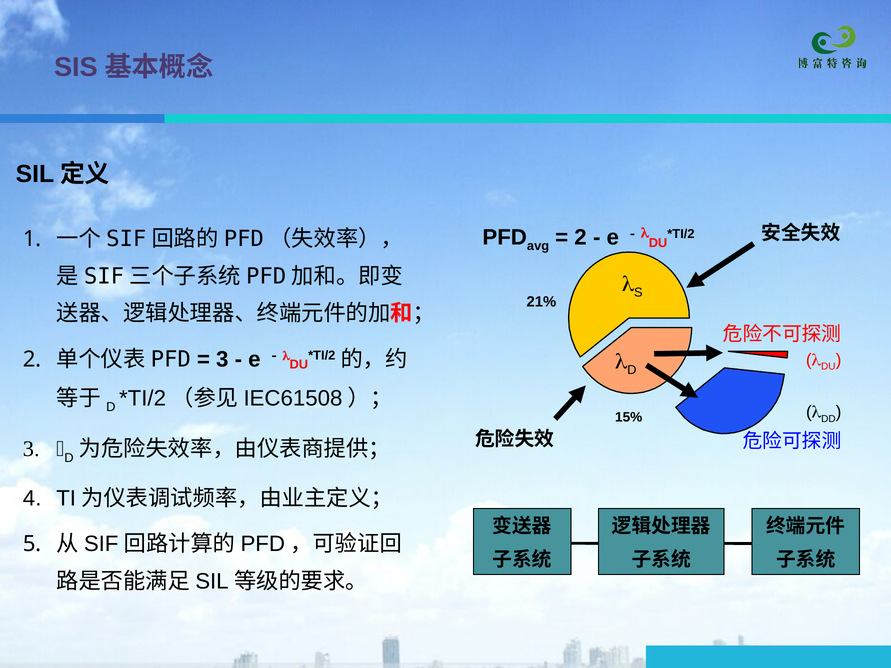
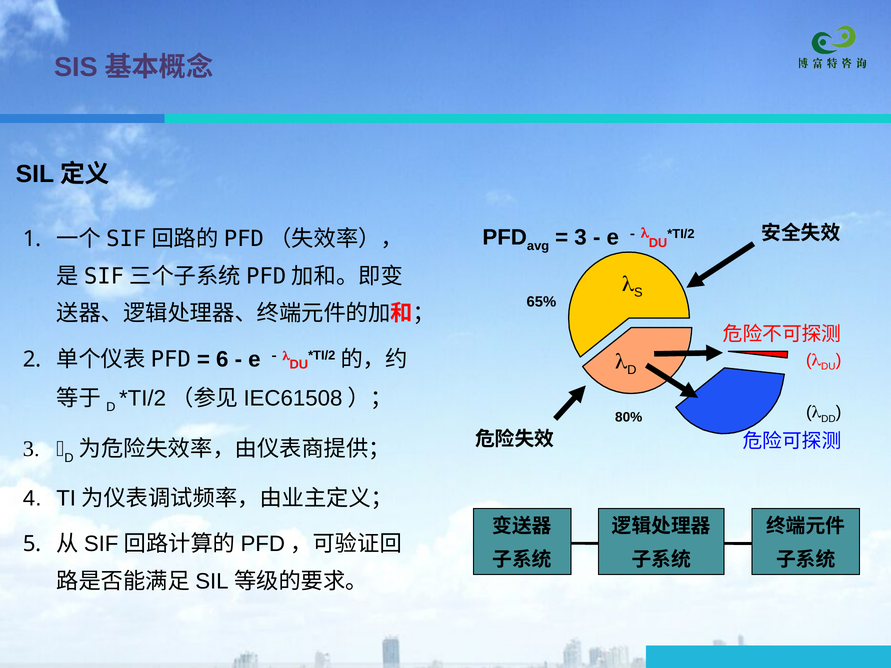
2 at (581, 238): 2 -> 3
21%: 21% -> 65%
3 at (222, 359): 3 -> 6
15%: 15% -> 80%
